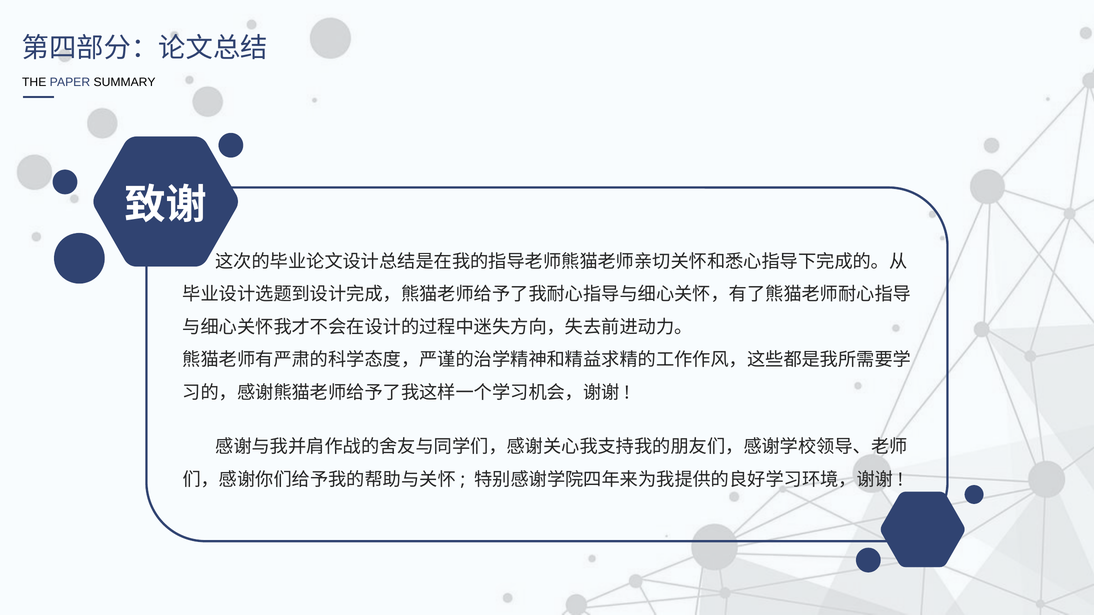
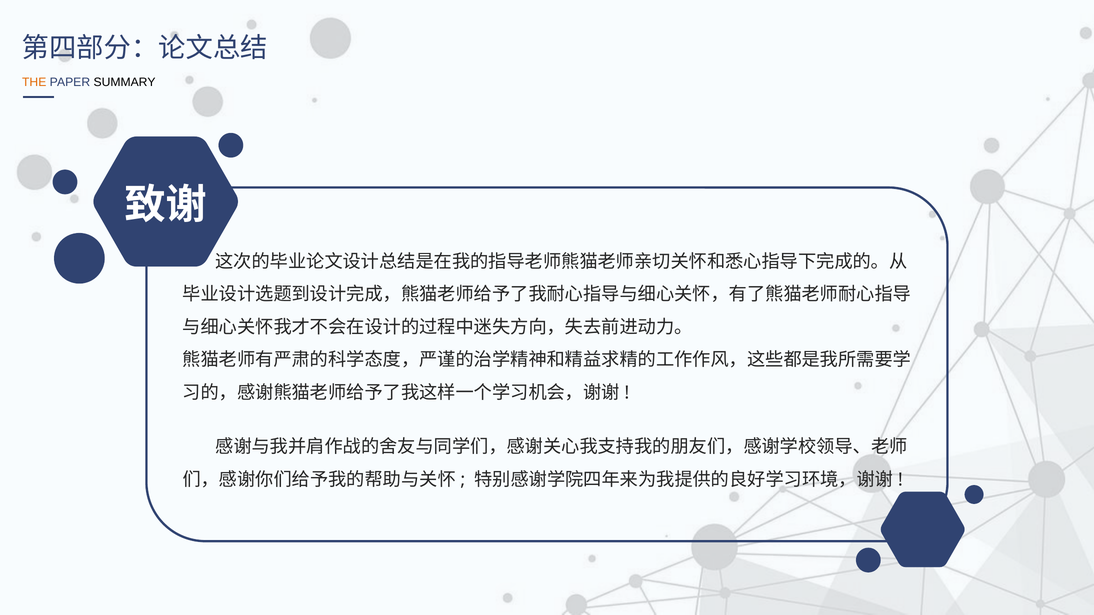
THE colour: black -> orange
